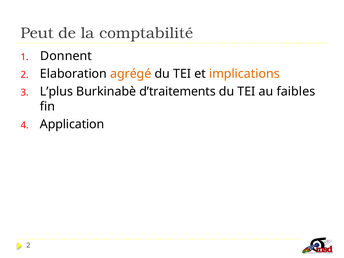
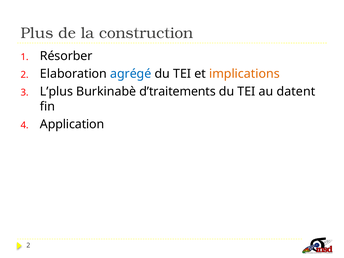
Peut: Peut -> Plus
comptabilité: comptabilité -> construction
Donnent: Donnent -> Résorber
agrégé colour: orange -> blue
faibles: faibles -> datent
